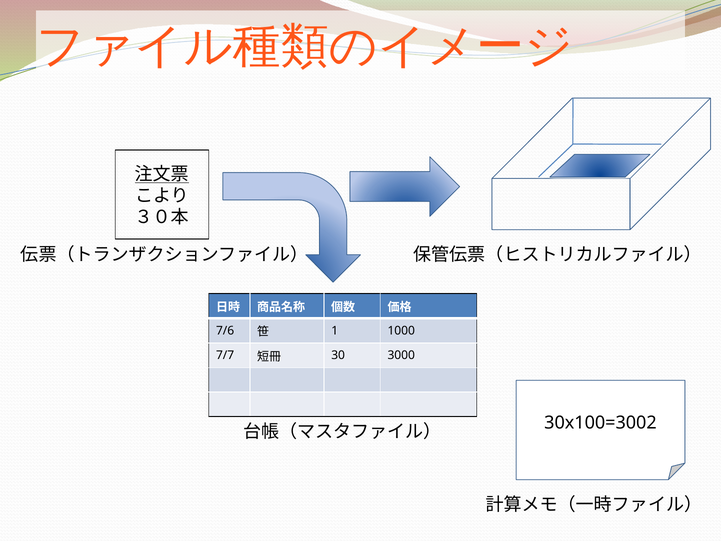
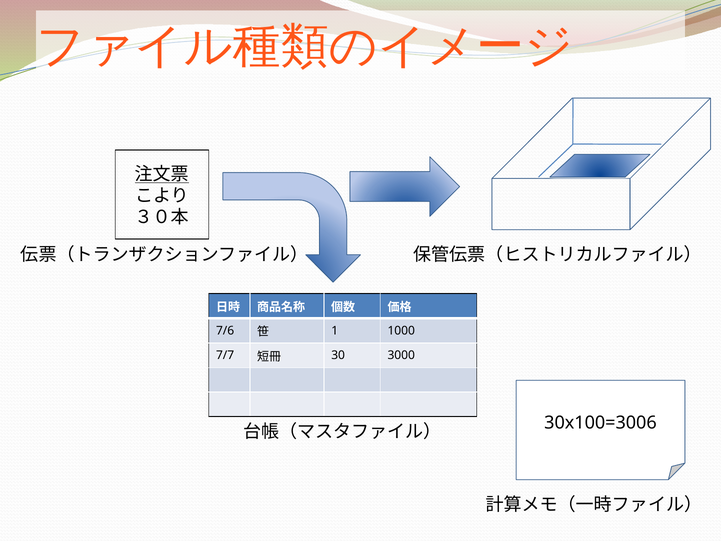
30x100=3002: 30x100=3002 -> 30x100=3006
